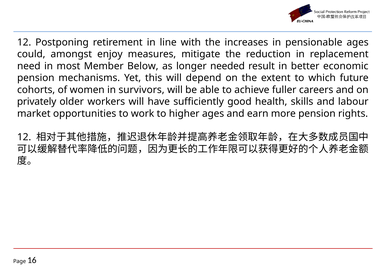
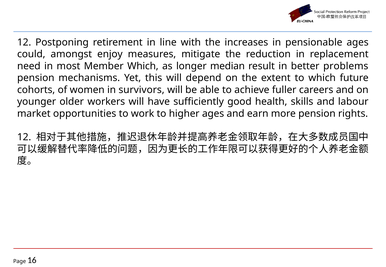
Member Below: Below -> Which
needed: needed -> median
economic: economic -> problems
privately: privately -> younger
